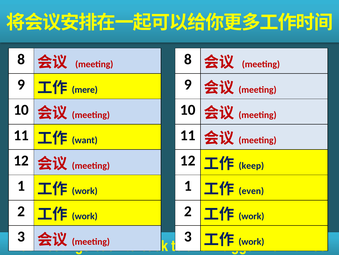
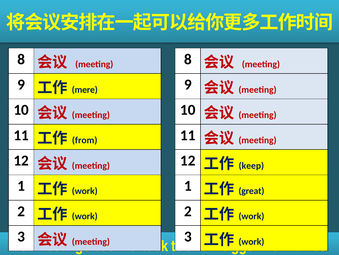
want: want -> from
even: even -> great
